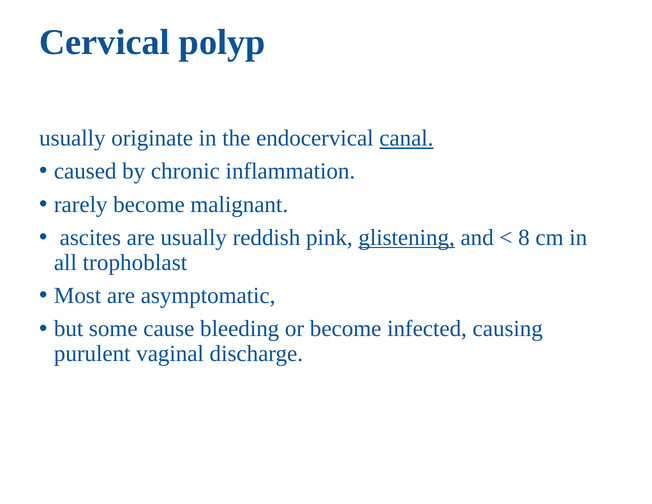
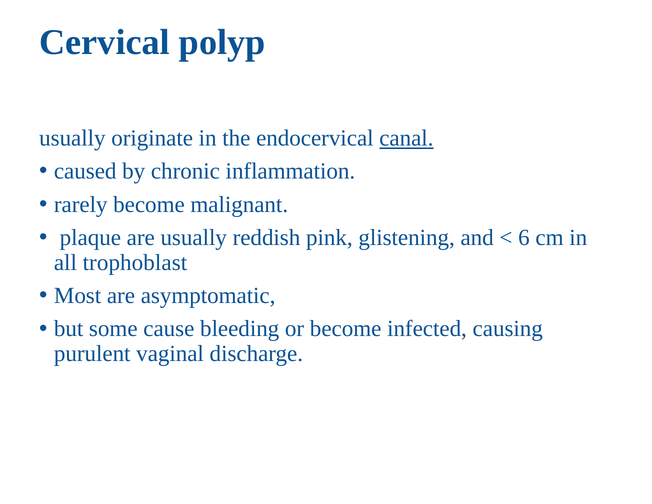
ascites: ascites -> plaque
glistening underline: present -> none
8: 8 -> 6
